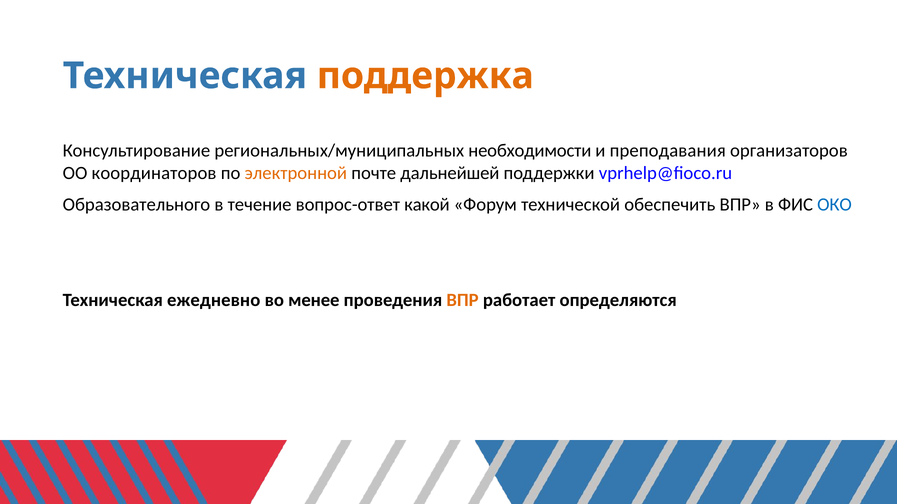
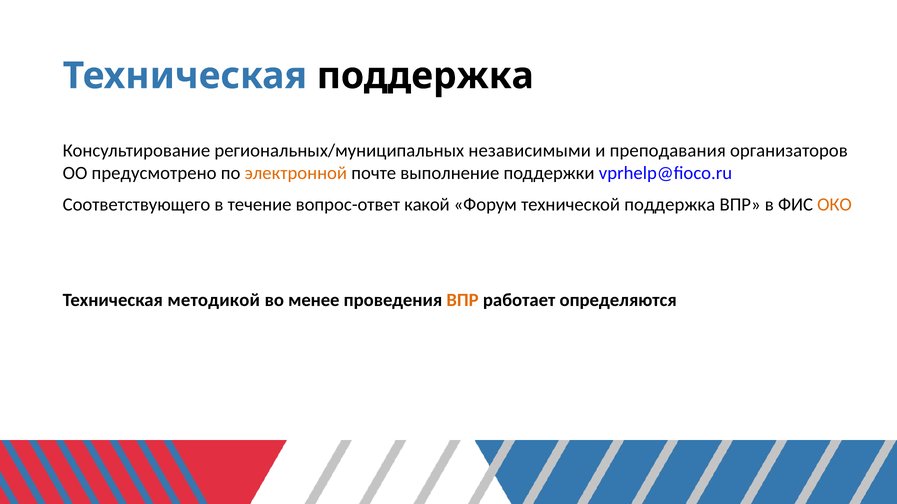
поддержка at (425, 76) colour: orange -> black
необходимости: необходимости -> независимыми
координаторов: координаторов -> предусмотрено
дальнейшей: дальнейшей -> выполнение
Образовательного: Образовательного -> Соответствующего
технической обеспечить: обеспечить -> поддержка
ОКО colour: blue -> orange
ежедневно: ежедневно -> методикой
